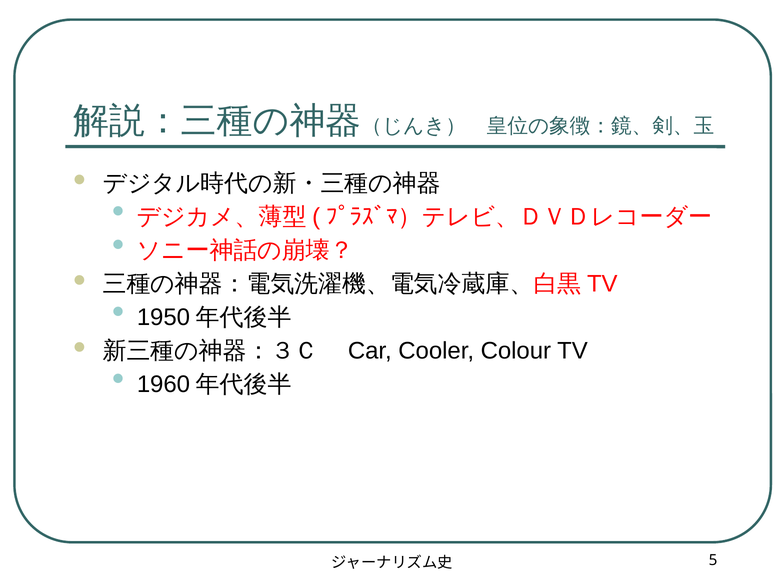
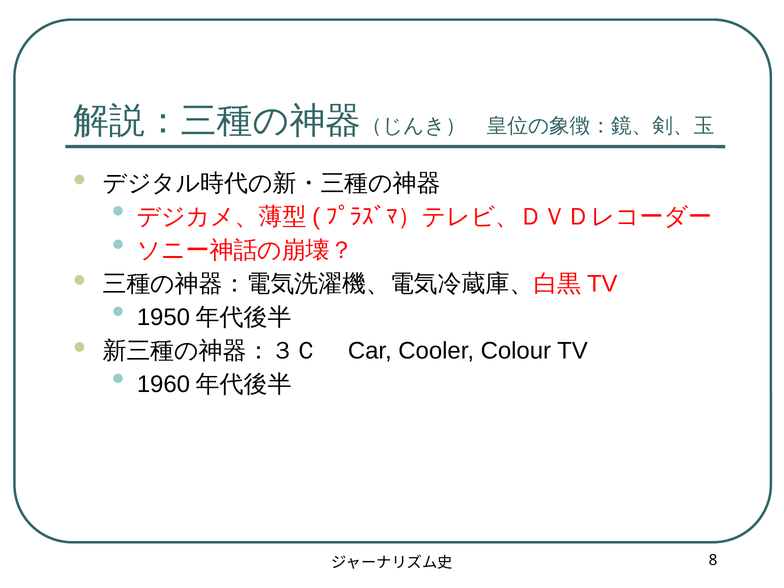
5: 5 -> 8
